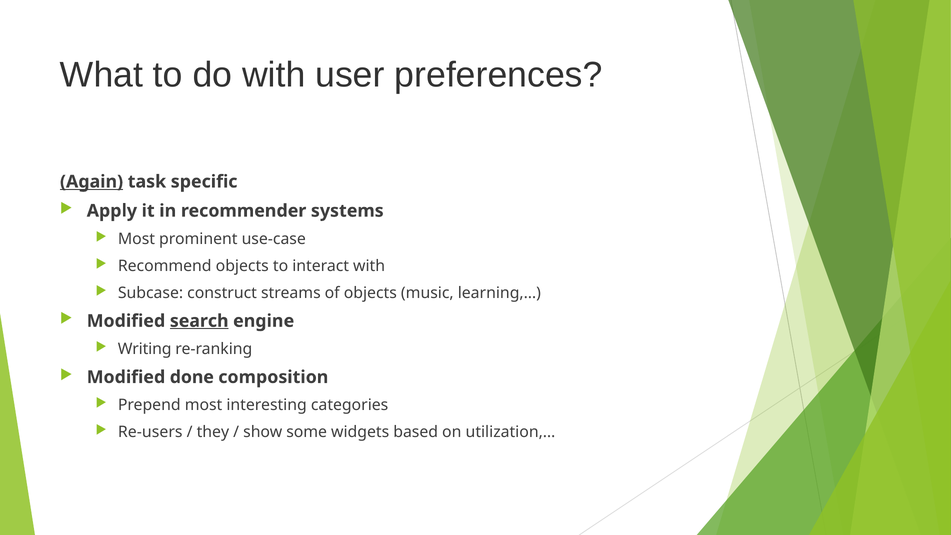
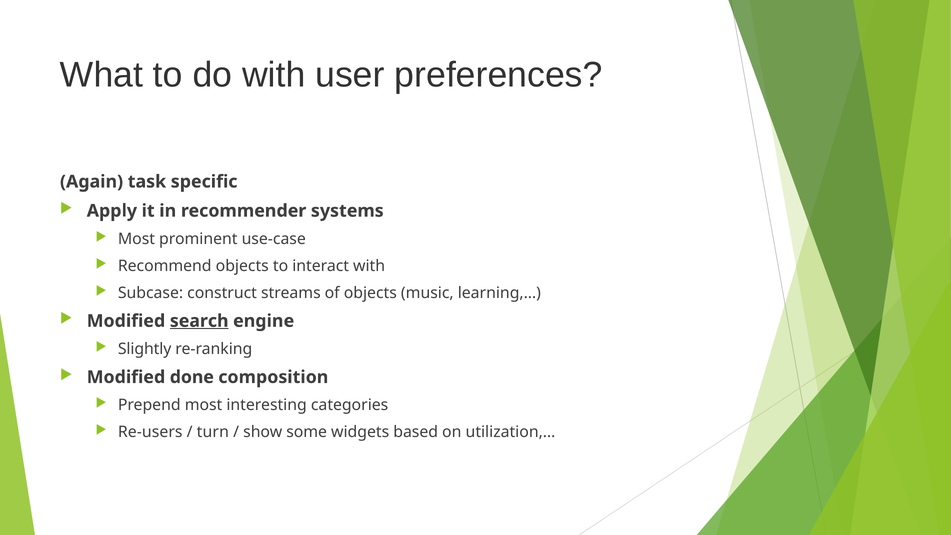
Again underline: present -> none
Writing: Writing -> Slightly
they: they -> turn
